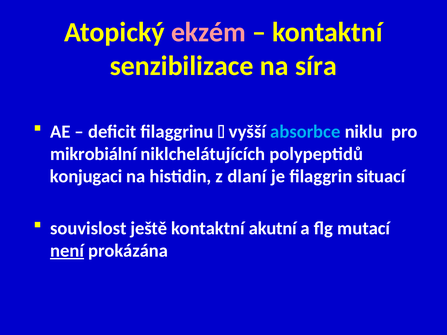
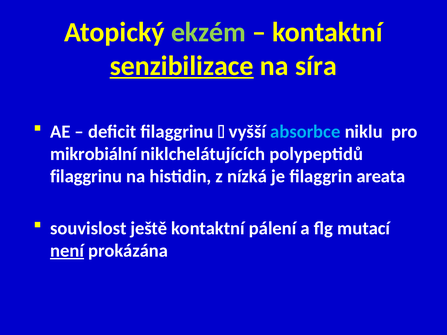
ekzém colour: pink -> light green
senzibilizace underline: none -> present
konjugaci at (86, 176): konjugaci -> filaggrinu
dlaní: dlaní -> nízká
situací: situací -> areata
akutní: akutní -> pálení
